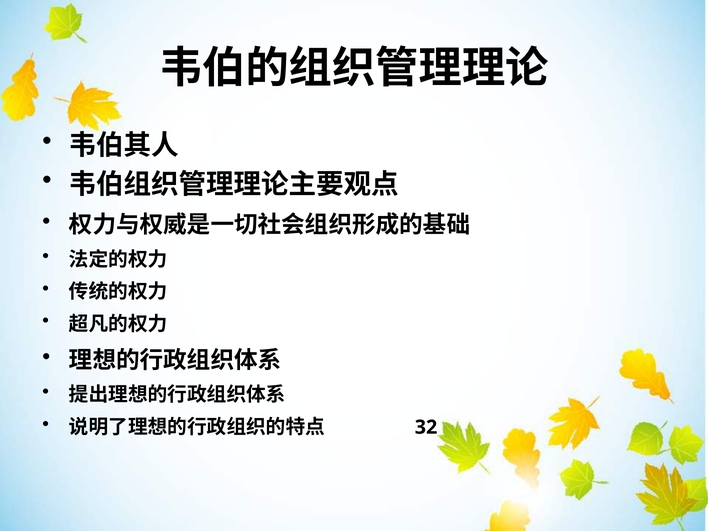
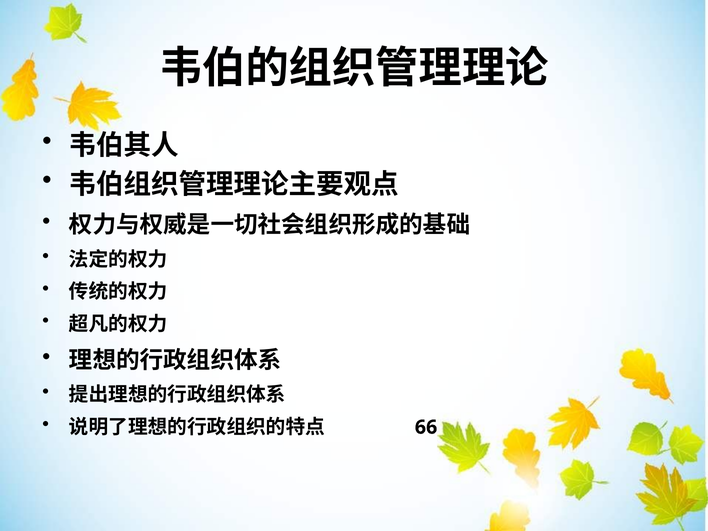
32: 32 -> 66
